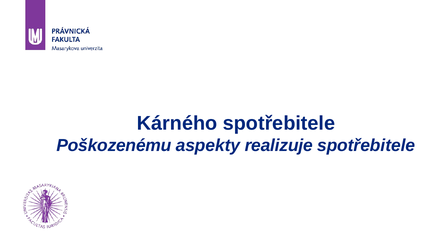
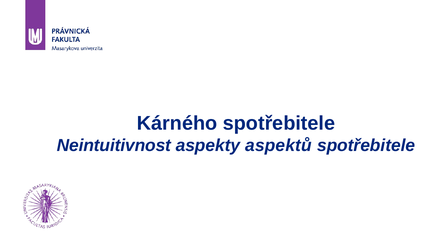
Poškozenému: Poškozenému -> Neintuitivnost
realizuje: realizuje -> aspektů
